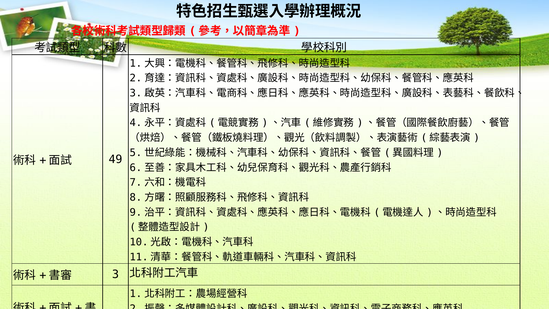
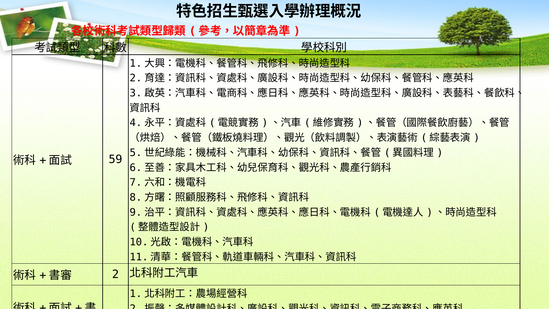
49: 49 -> 59
3: 3 -> 2
